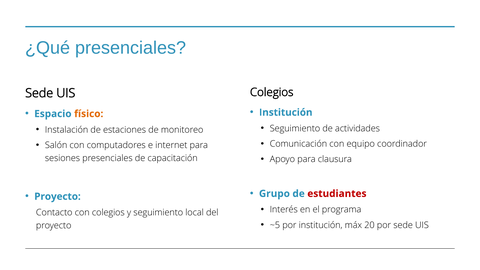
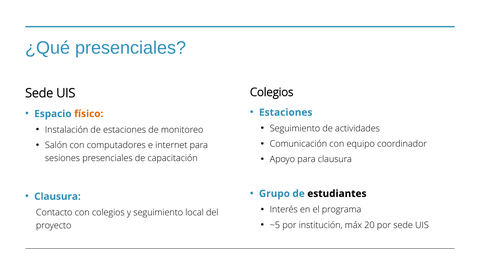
Institución at (286, 112): Institución -> Estaciones
estudiantes colour: red -> black
Proyecto at (57, 196): Proyecto -> Clausura
